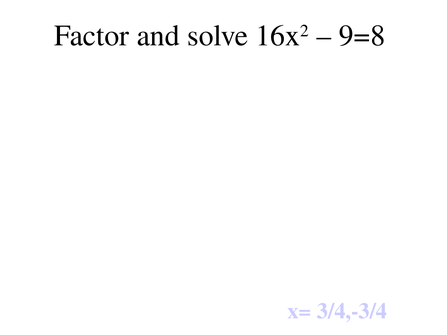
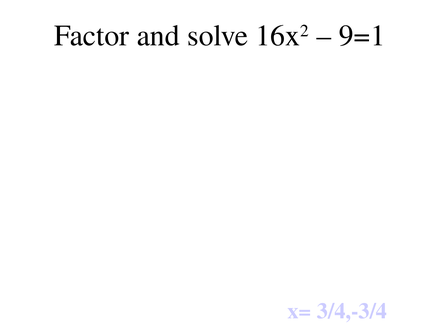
9=8: 9=8 -> 9=1
